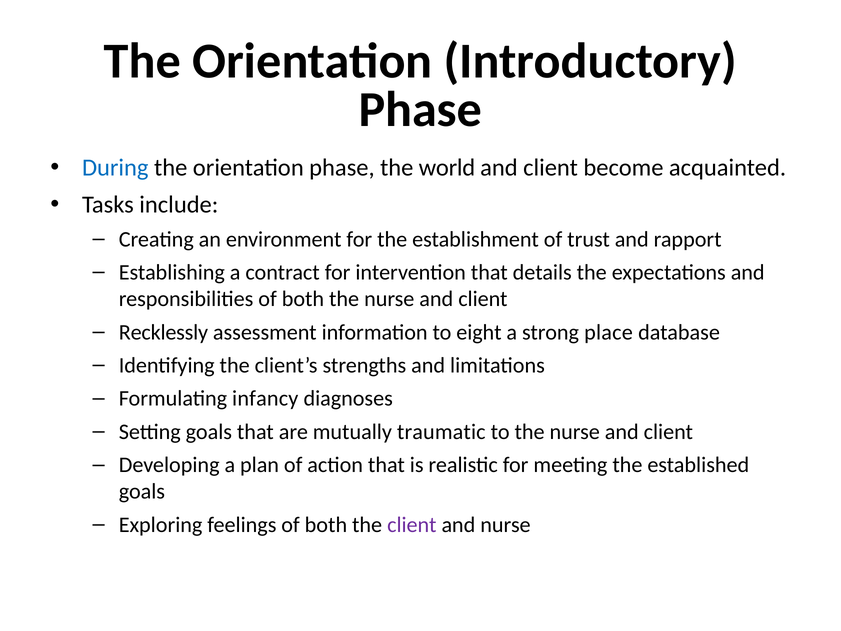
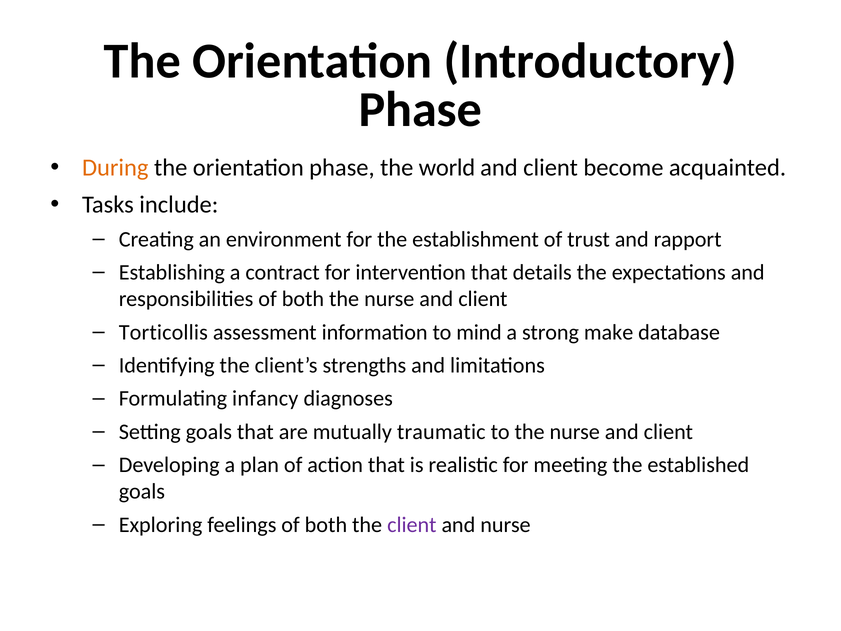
During colour: blue -> orange
Recklessly: Recklessly -> Torticollis
eight: eight -> mind
place: place -> make
